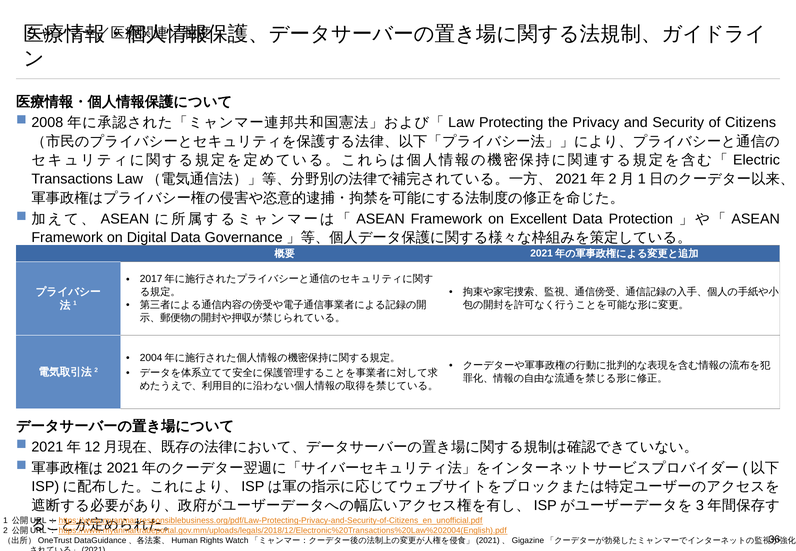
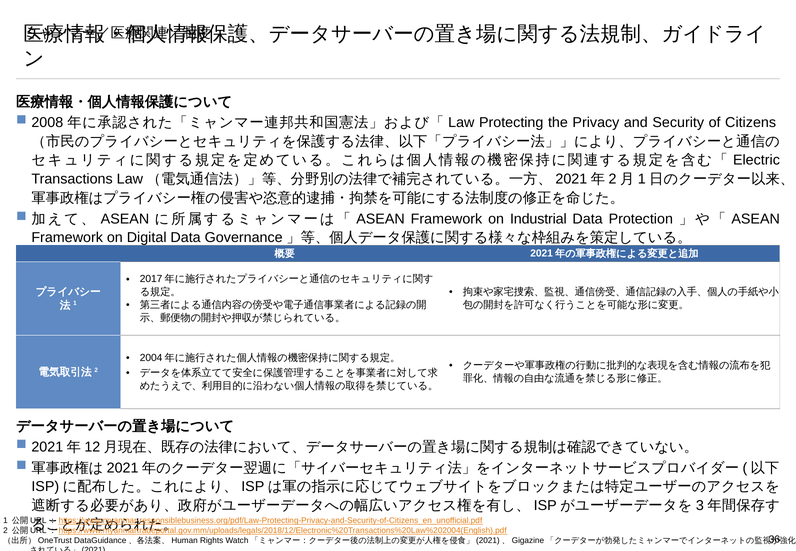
Excellent: Excellent -> Industrial
